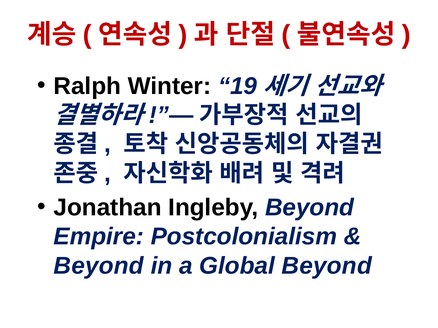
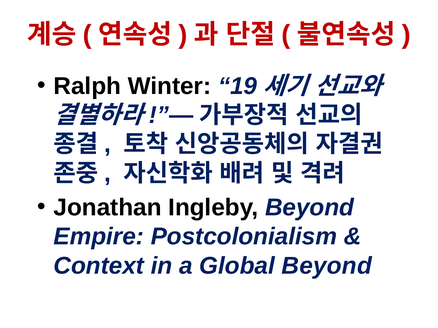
Beyond at (99, 266): Beyond -> Context
